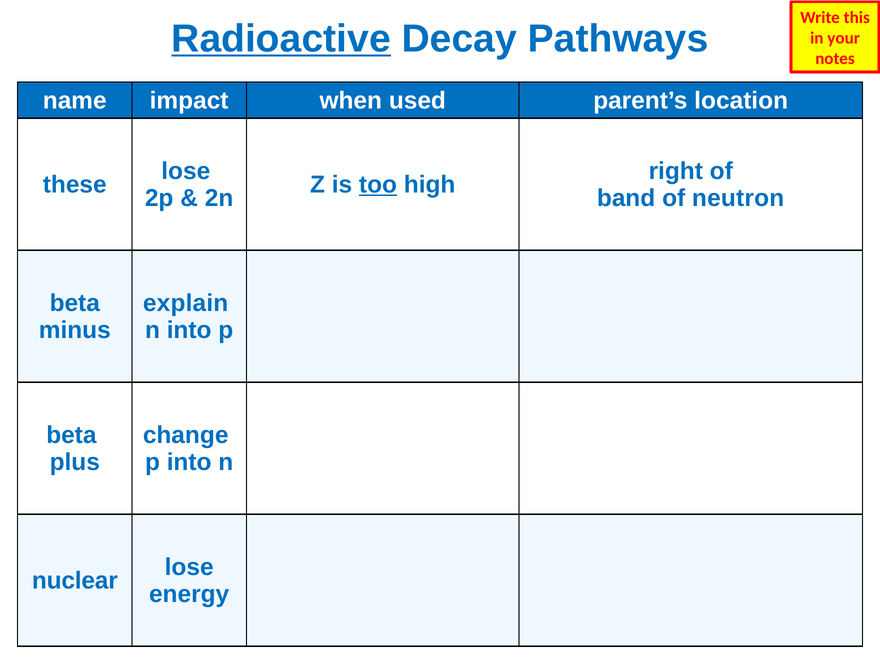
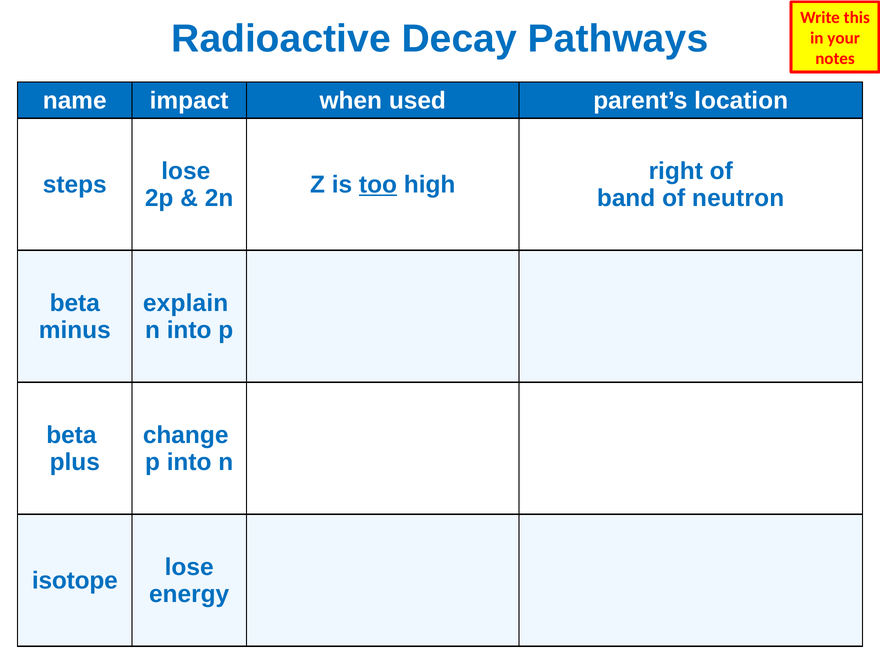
Radioactive underline: present -> none
these: these -> steps
nuclear: nuclear -> isotope
